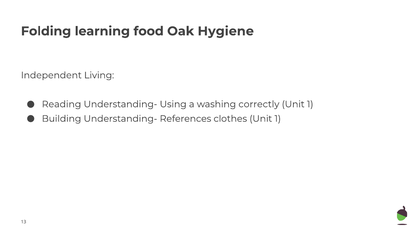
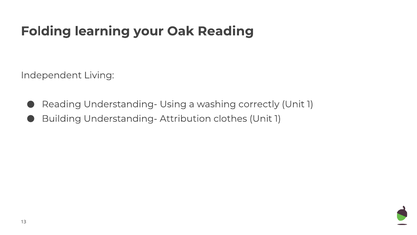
food: food -> your
Oak Hygiene: Hygiene -> Reading
References: References -> Attribution
